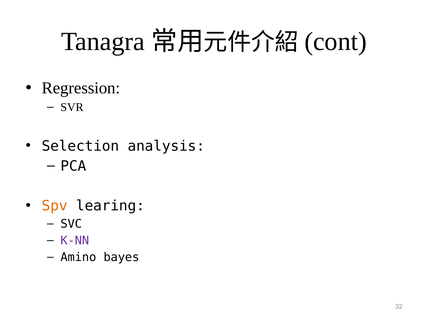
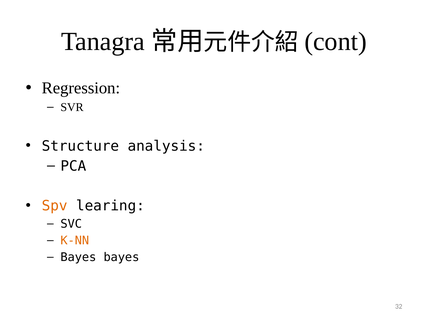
Selection: Selection -> Structure
K-NN colour: purple -> orange
Amino at (78, 257): Amino -> Bayes
